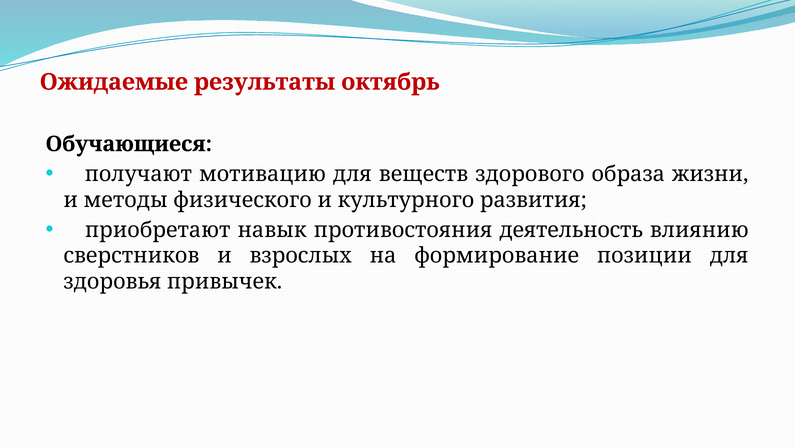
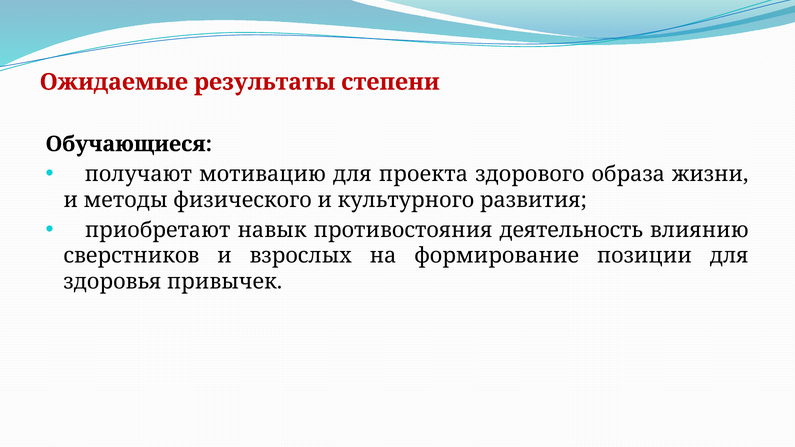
октябрь: октябрь -> степени
веществ: веществ -> проекта
